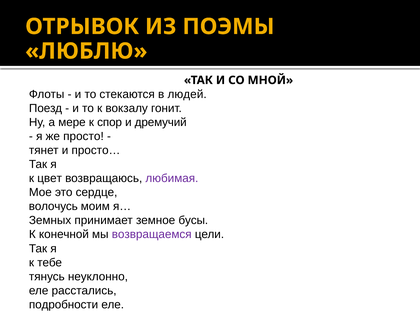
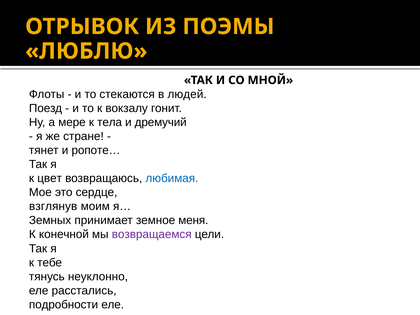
спор: спор -> тела
просто: просто -> стране
просто…: просто… -> ропоте…
любимая colour: purple -> blue
волочусь: волочусь -> взглянув
бусы: бусы -> меня
